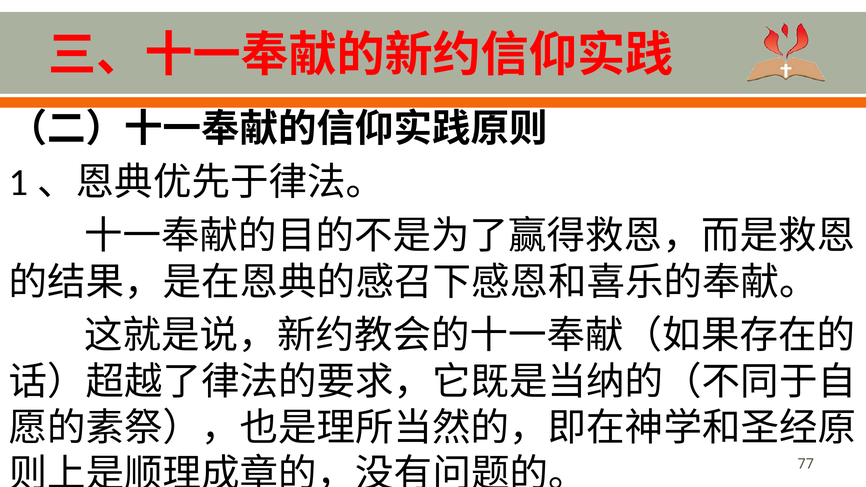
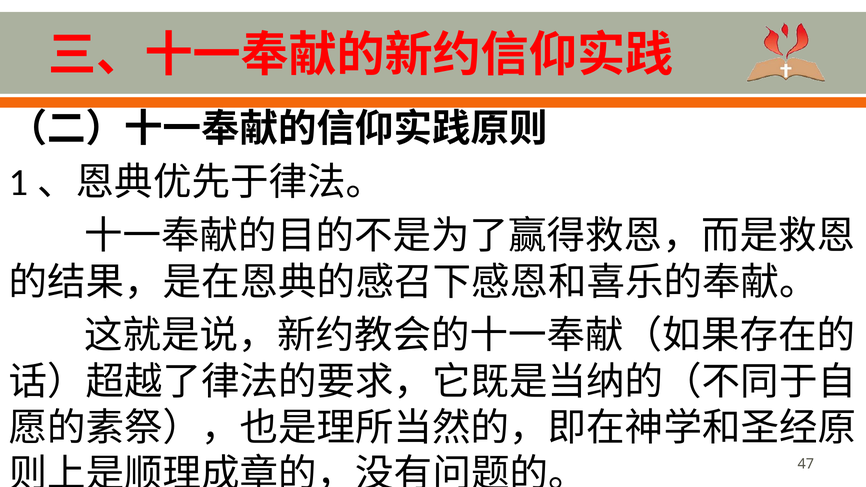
77: 77 -> 47
